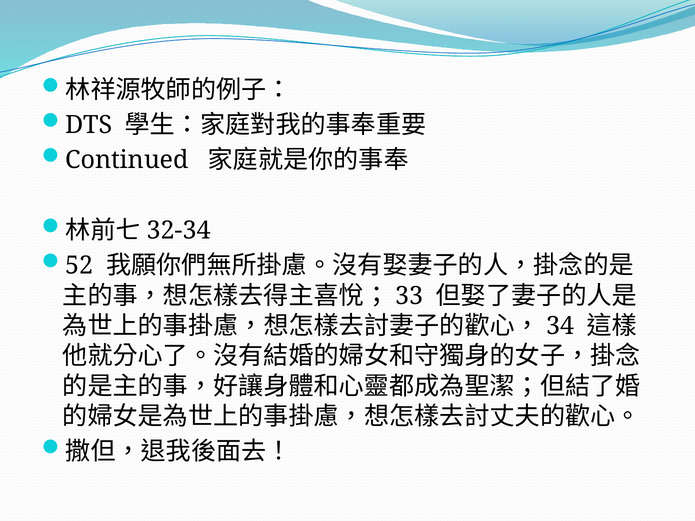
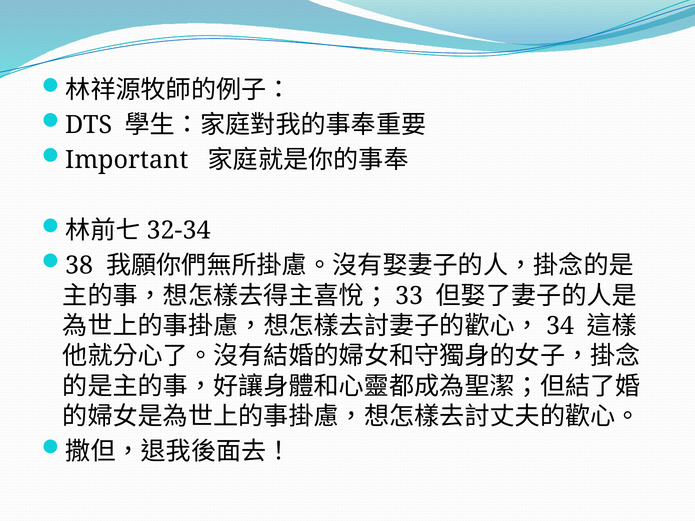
Continued: Continued -> Important
52: 52 -> 38
